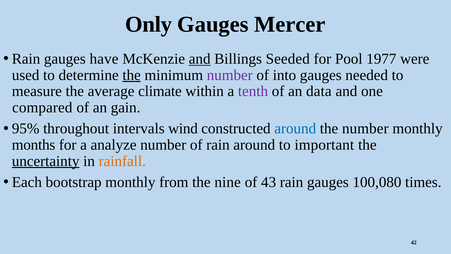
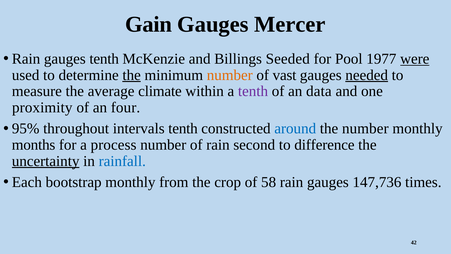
Only: Only -> Gain
gauges have: have -> tenth
and at (200, 59) underline: present -> none
were underline: none -> present
number at (230, 75) colour: purple -> orange
into: into -> vast
needed underline: none -> present
compared: compared -> proximity
gain: gain -> four
intervals wind: wind -> tenth
analyze: analyze -> process
rain around: around -> second
important: important -> difference
rainfall colour: orange -> blue
nine: nine -> crop
43: 43 -> 58
100,080: 100,080 -> 147,736
